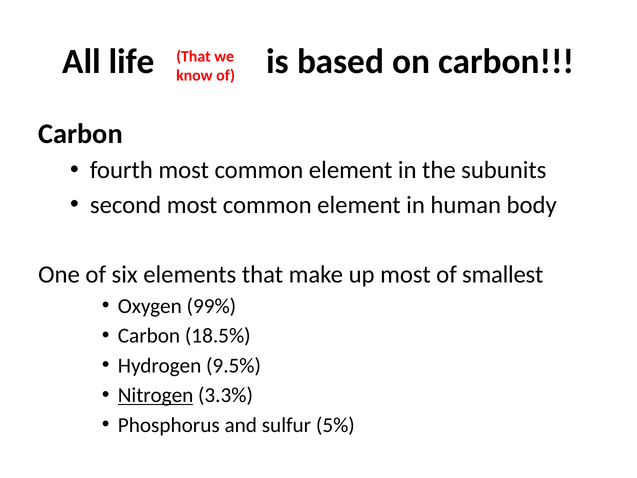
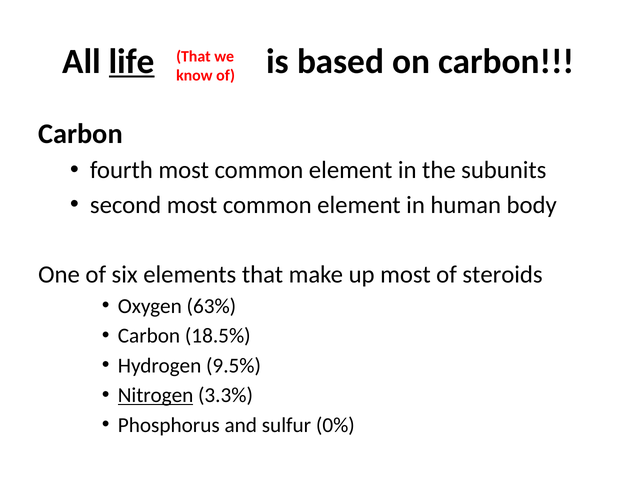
life underline: none -> present
smallest: smallest -> steroids
99%: 99% -> 63%
5%: 5% -> 0%
